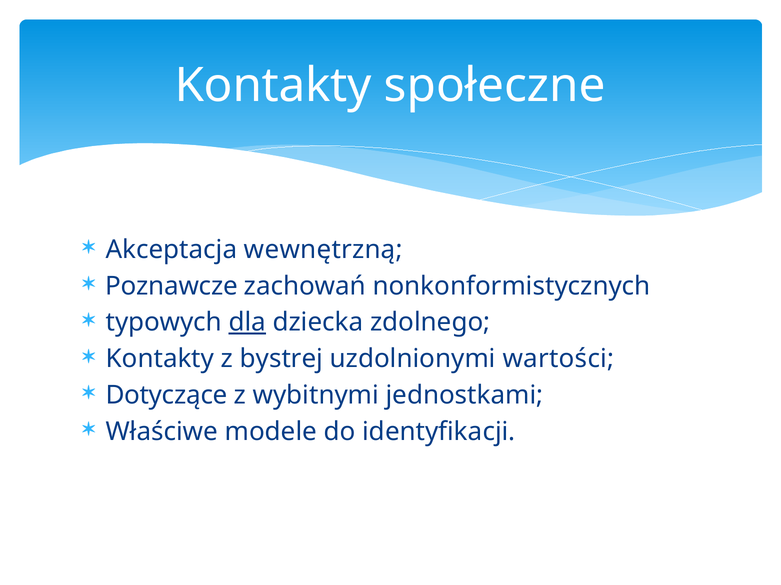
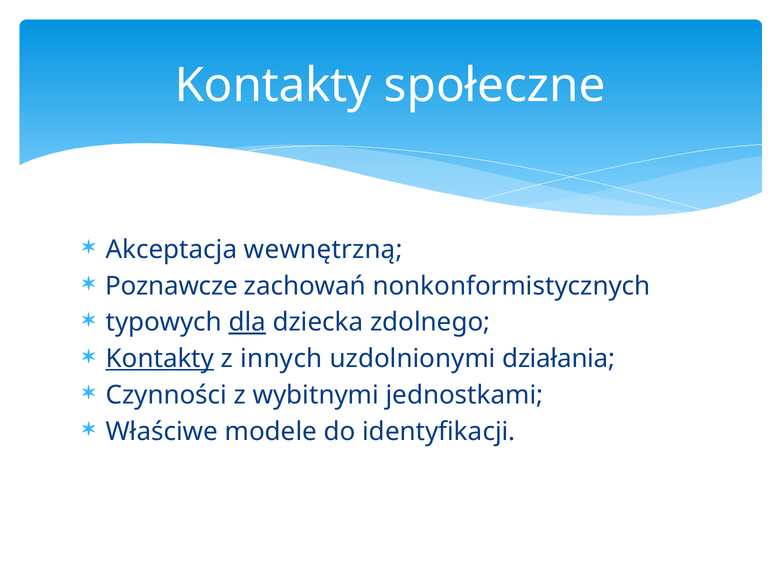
Kontakty at (160, 359) underline: none -> present
bystrej: bystrej -> innych
wartości: wartości -> działania
Dotyczące: Dotyczące -> Czynności
